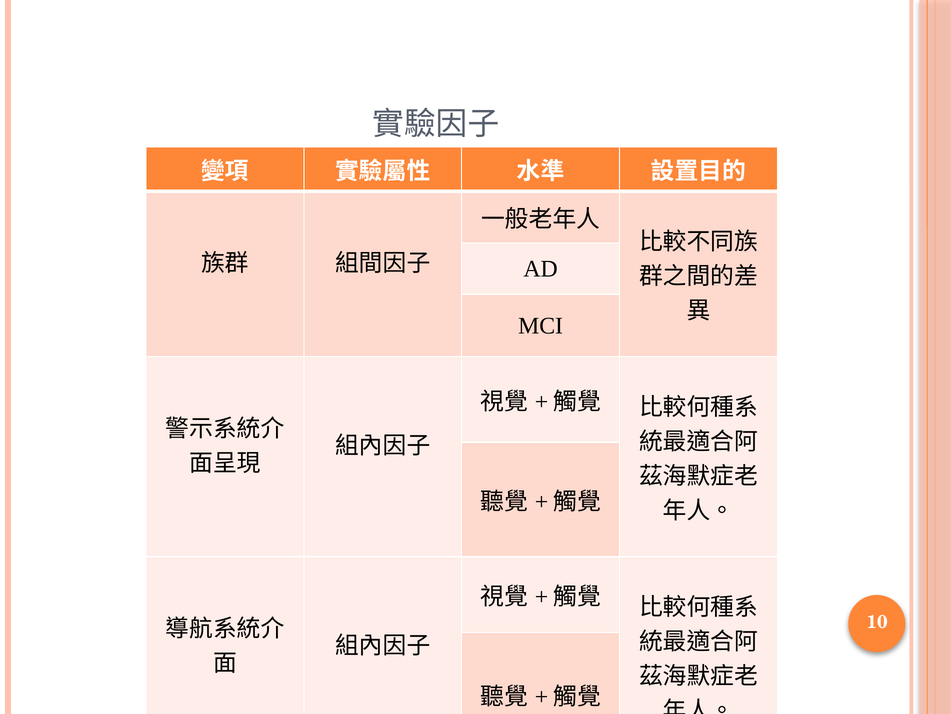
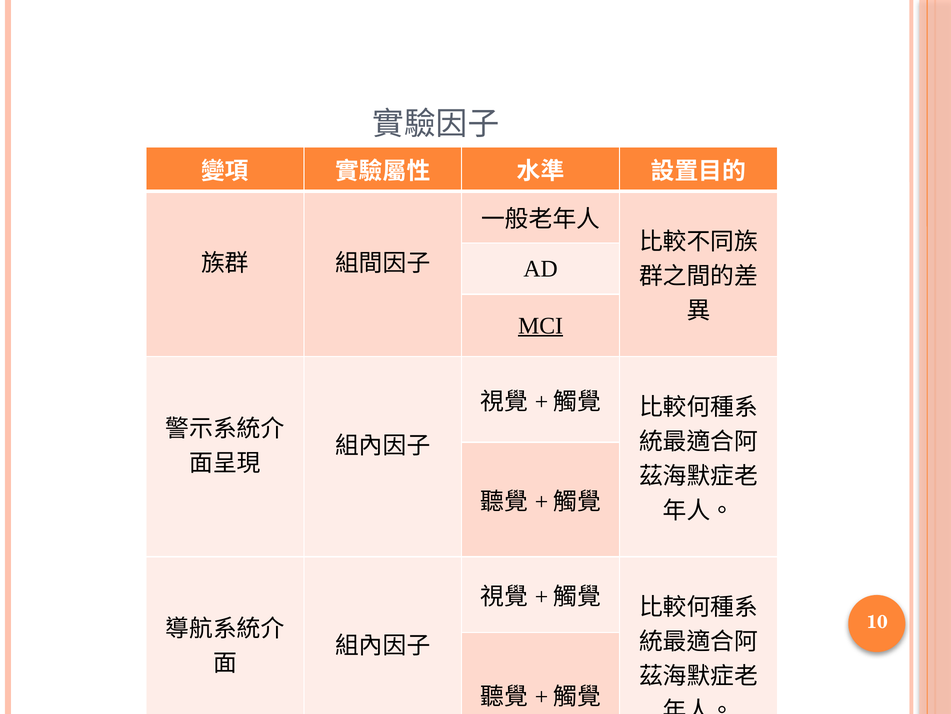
MCI underline: none -> present
